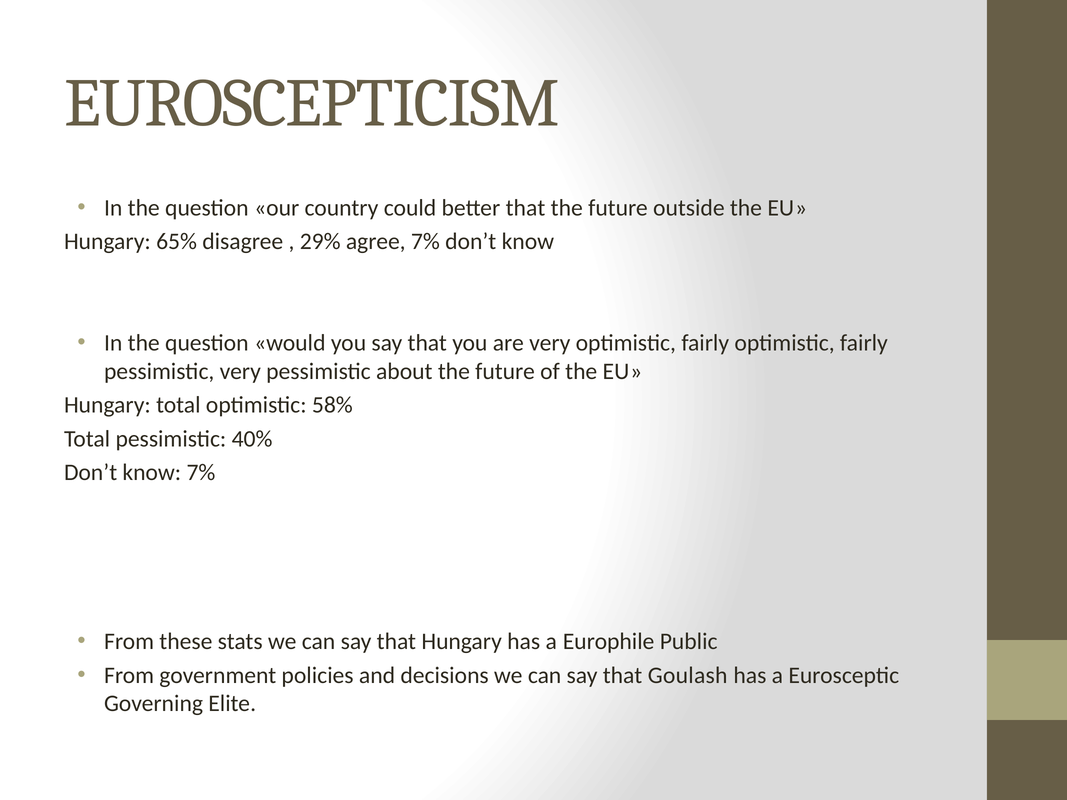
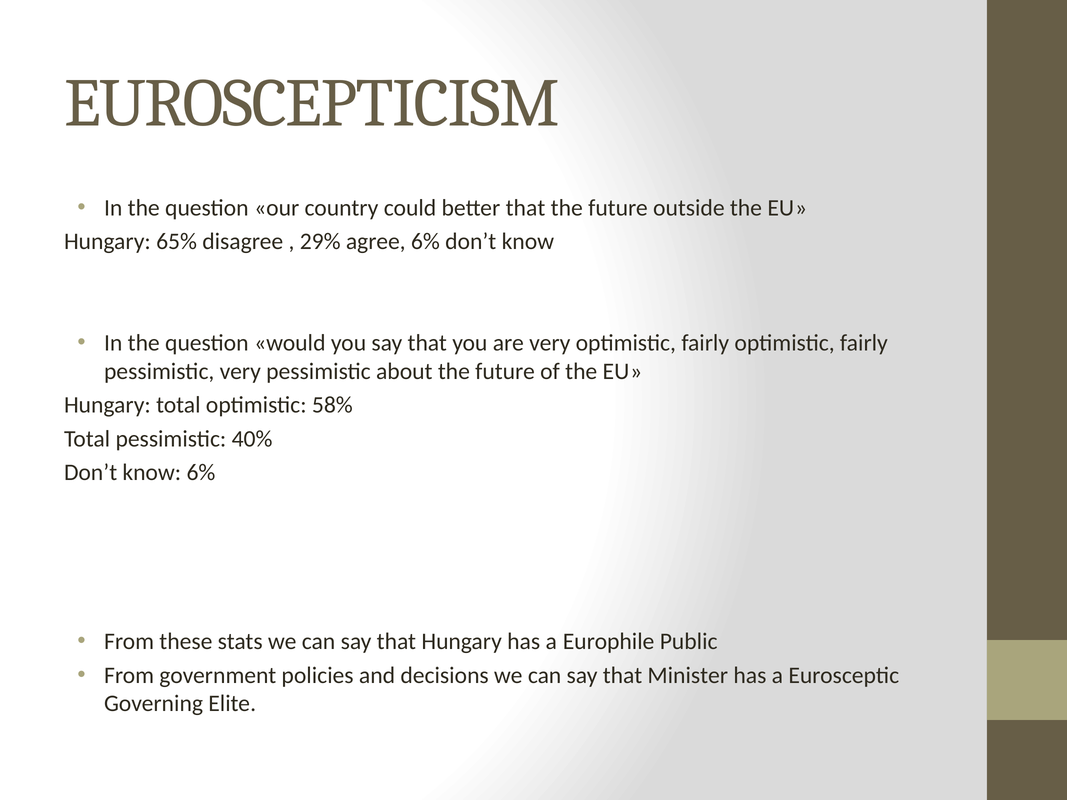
agree 7%: 7% -> 6%
know 7%: 7% -> 6%
Goulash: Goulash -> Minister
